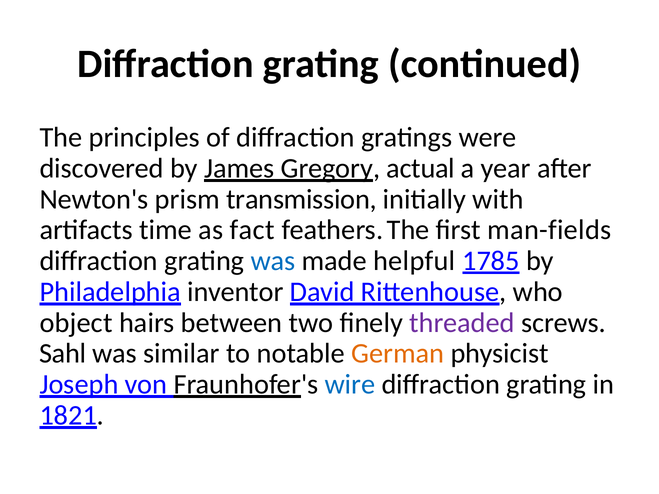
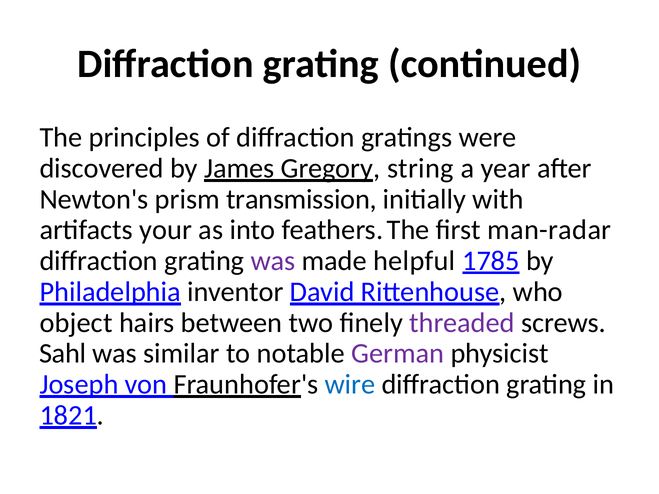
actual: actual -> string
time: time -> your
fact: fact -> into
man-fields: man-fields -> man-radar
was at (273, 261) colour: blue -> purple
German colour: orange -> purple
